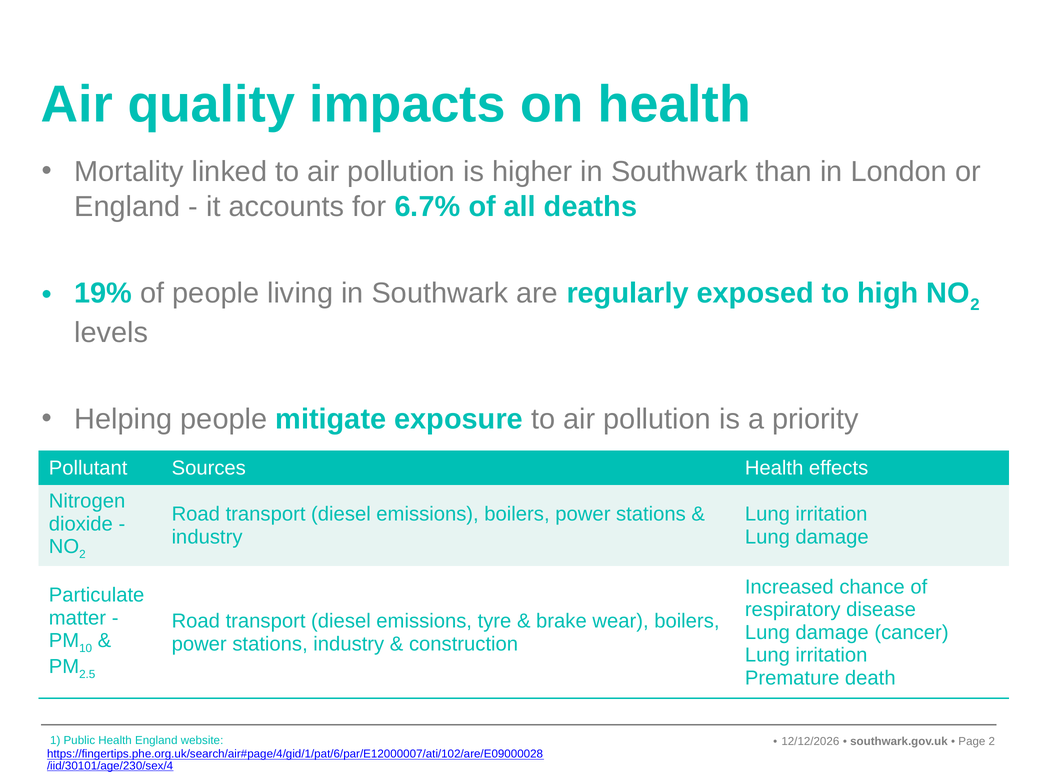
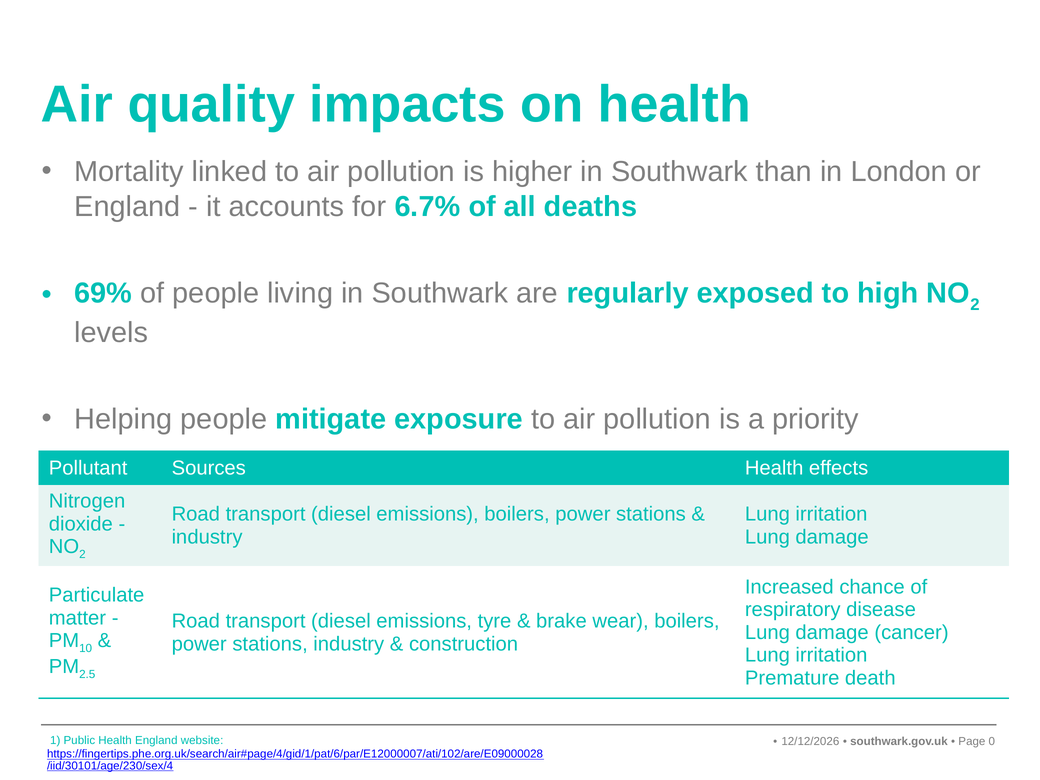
19%: 19% -> 69%
2 at (992, 741): 2 -> 0
